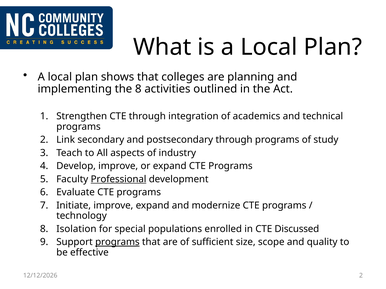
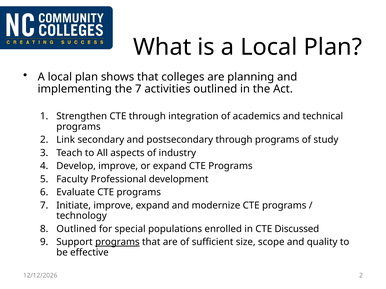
the 8: 8 -> 7
Professional underline: present -> none
Isolation at (76, 229): Isolation -> Outlined
